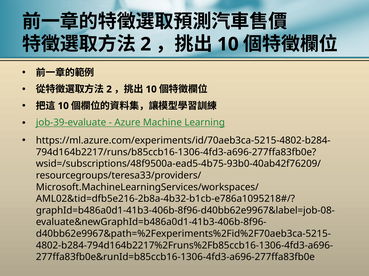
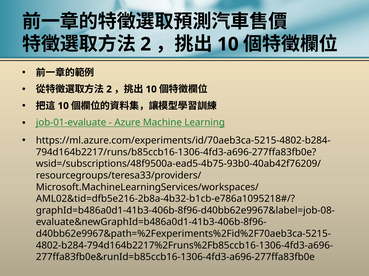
job-39-evaluate: job-39-evaluate -> job-01-evaluate
